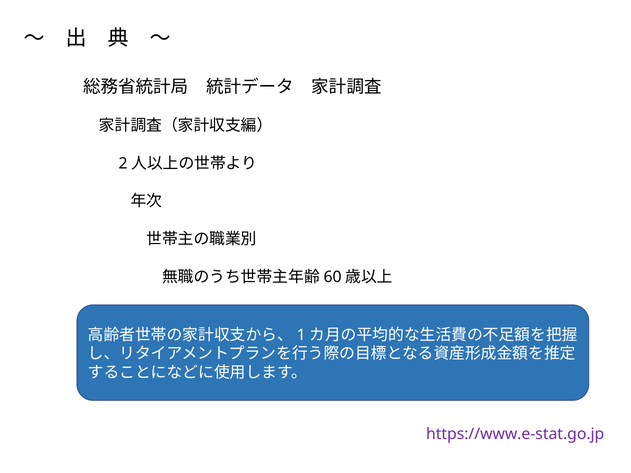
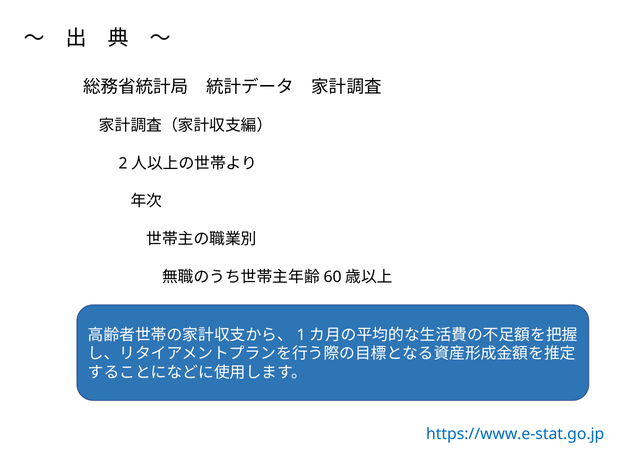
https://www.e-stat.go.jp colour: purple -> blue
